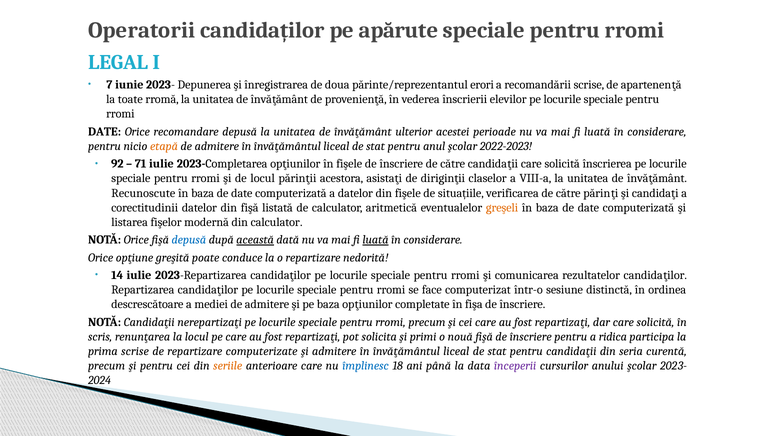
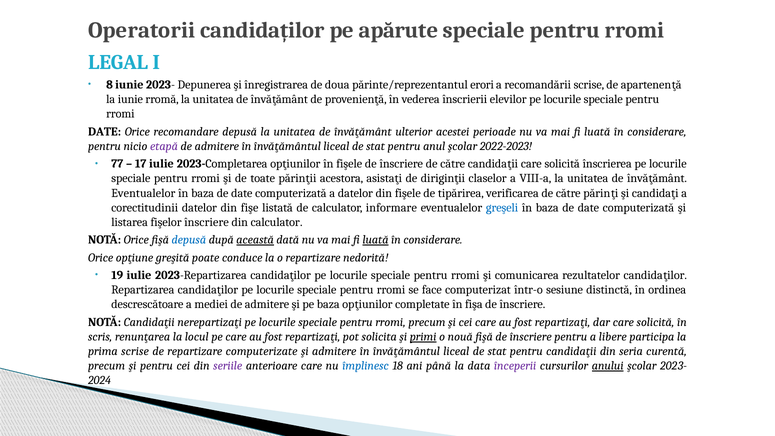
7: 7 -> 8
la toate: toate -> iunie
etapă colour: orange -> purple
92: 92 -> 77
71: 71 -> 17
de locul: locul -> toate
Recunoscute at (143, 193): Recunoscute -> Eventualelor
situațiile: situațiile -> tipărirea
din fişă: fişă -> fişe
aritmetică: aritmetică -> informare
greşeli colour: orange -> blue
fişelor modernă: modernă -> înscriere
14: 14 -> 19
primi underline: none -> present
ridica: ridica -> libere
seriile colour: orange -> purple
anului underline: none -> present
